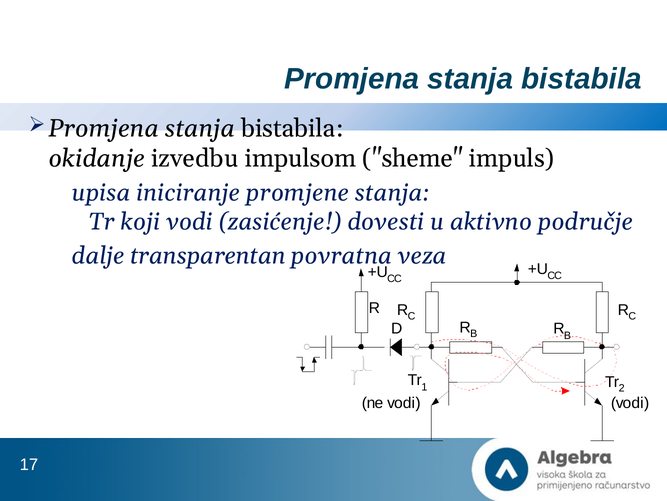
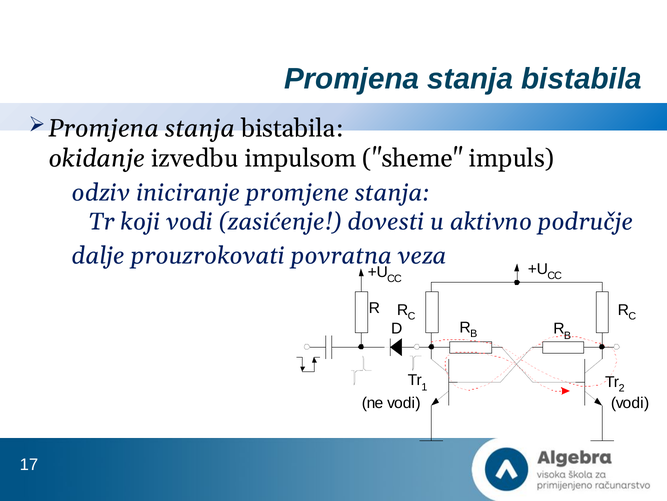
upisa: upisa -> odziv
transparentan: transparentan -> prouzrokovati
